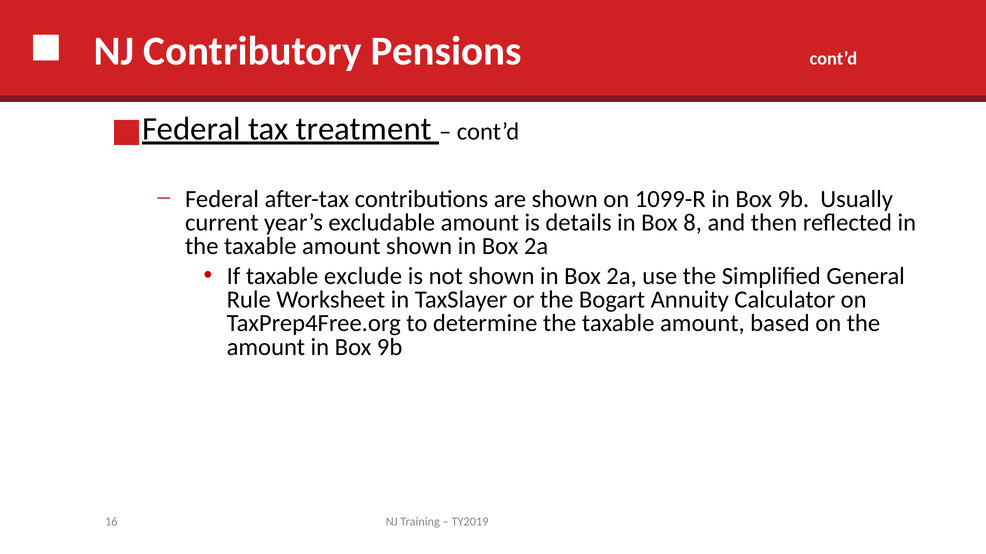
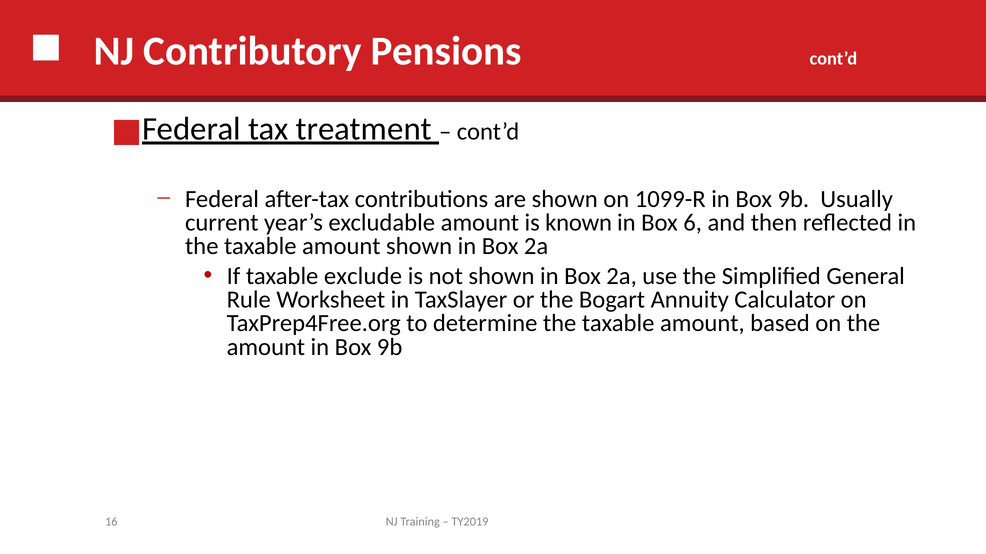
details: details -> known
8: 8 -> 6
